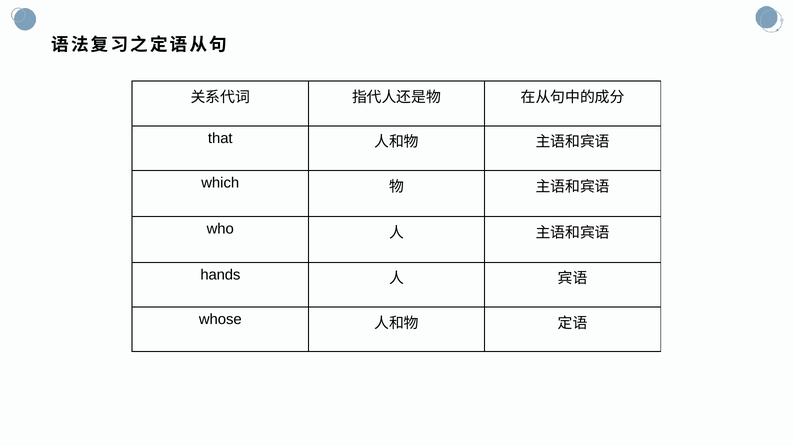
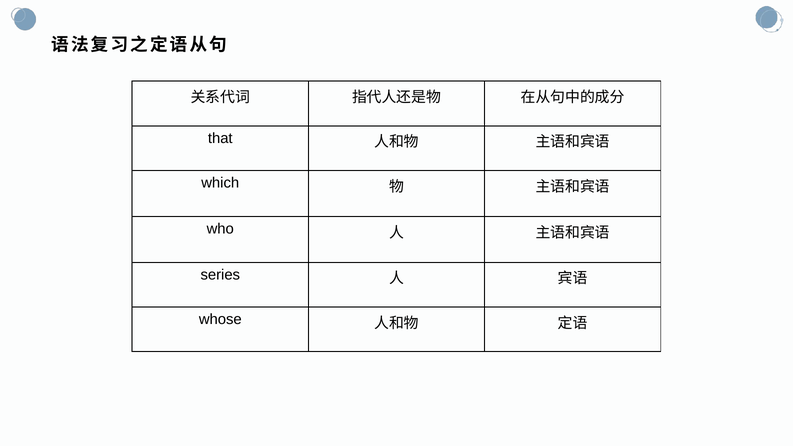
hands: hands -> series
